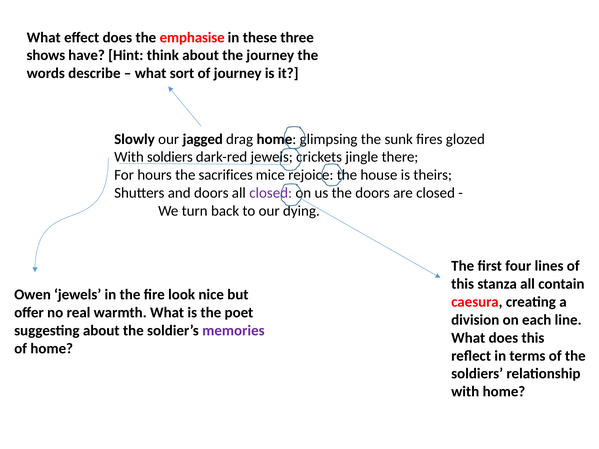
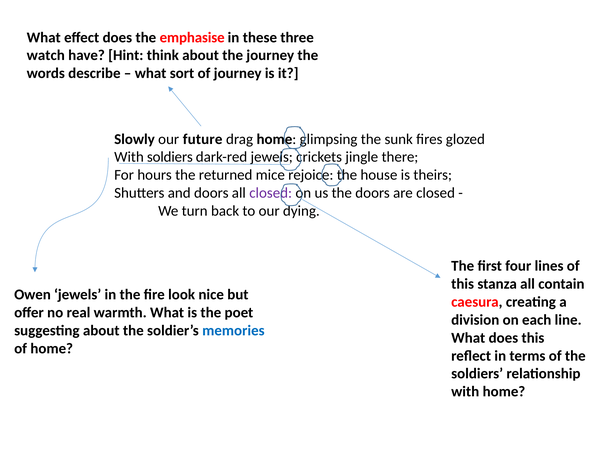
shows: shows -> watch
jagged: jagged -> future
sacrifices: sacrifices -> returned
memories colour: purple -> blue
